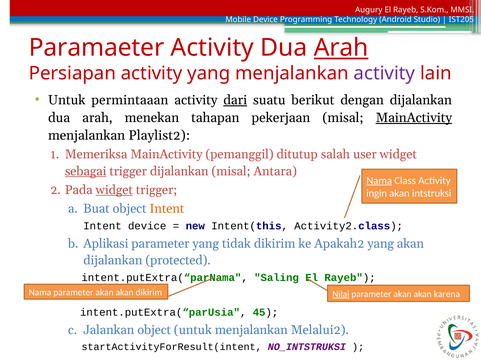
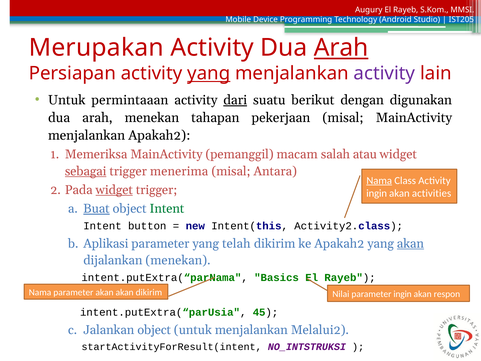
Paramaeter: Paramaeter -> Merupakan
yang at (209, 73) underline: none -> present
dengan dijalankan: dijalankan -> digunakan
MainActivity at (414, 118) underline: present -> none
menjalankan Playlist2: Playlist2 -> Apakah2
ditutup: ditutup -> macam
user: user -> atau
trigger dijalankan: dijalankan -> menerima
intstruksi: intstruksi -> activities
Buat underline: none -> present
Intent at (167, 209) colour: orange -> green
Intent device: device -> button
tidak: tidak -> telah
akan at (410, 243) underline: none -> present
dijalankan protected: protected -> menekan
Saling: Saling -> Basics
Nilai underline: present -> none
akan at (403, 294): akan -> ingin
karena: karena -> respon
